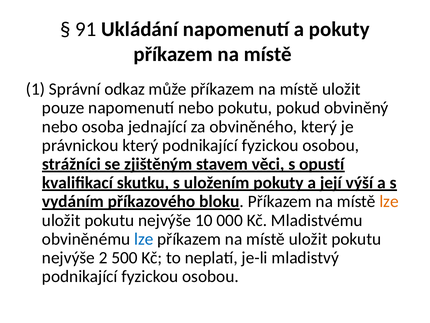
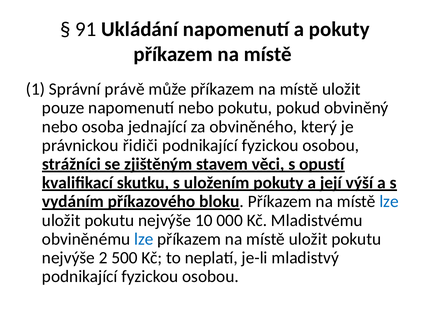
odkaz: odkaz -> právě
právnickou který: který -> řidiči
lze at (389, 201) colour: orange -> blue
